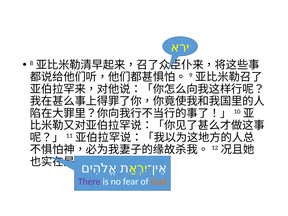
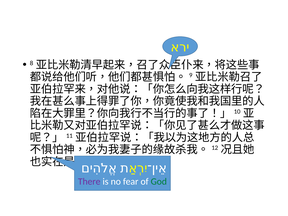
God colour: orange -> green
